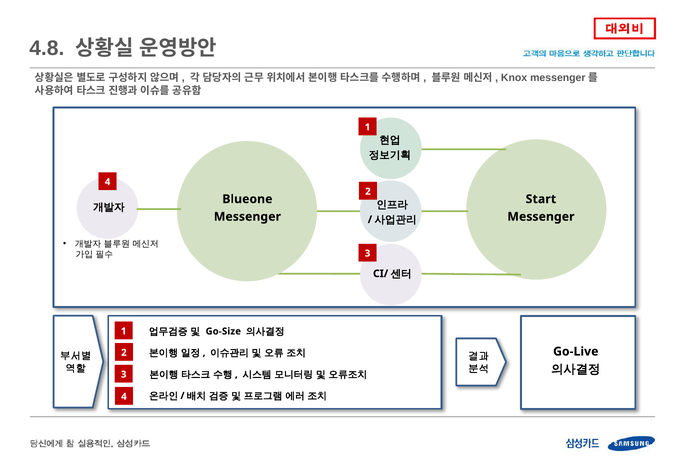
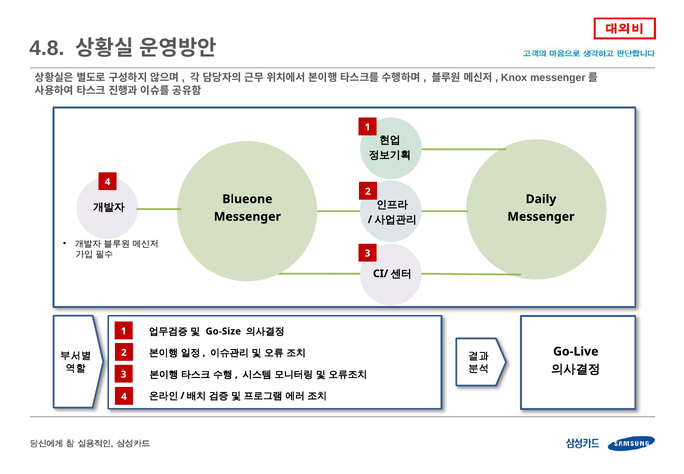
Start: Start -> Daily
